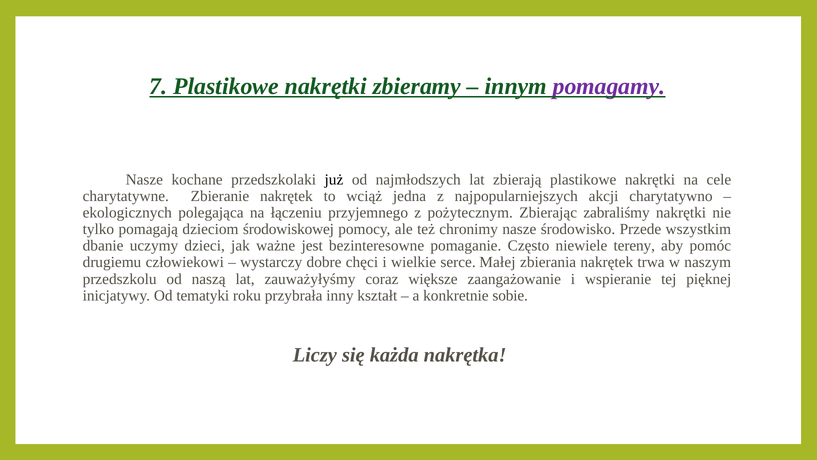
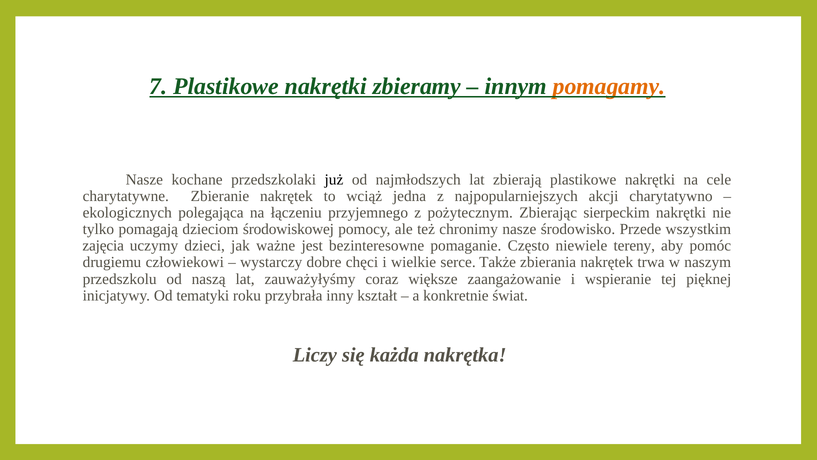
pomagamy colour: purple -> orange
zabraliśmy: zabraliśmy -> sierpeckim
dbanie: dbanie -> zajęcia
Małej: Małej -> Także
sobie: sobie -> świat
